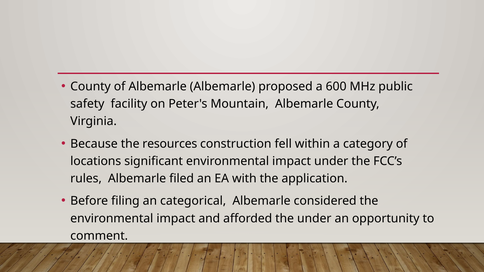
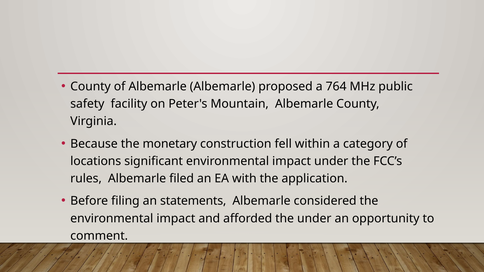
600: 600 -> 764
resources: resources -> monetary
categorical: categorical -> statements
